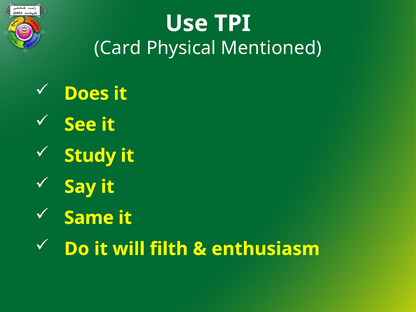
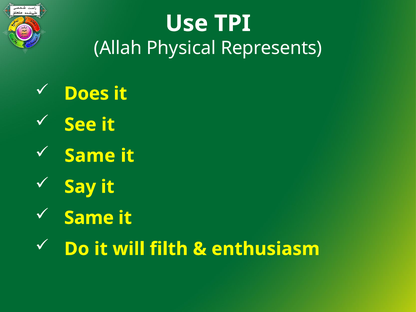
Card: Card -> Allah
Mentioned: Mentioned -> Represents
Study at (90, 156): Study -> Same
